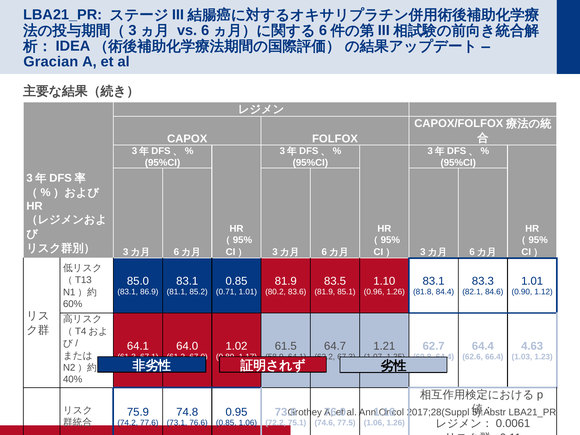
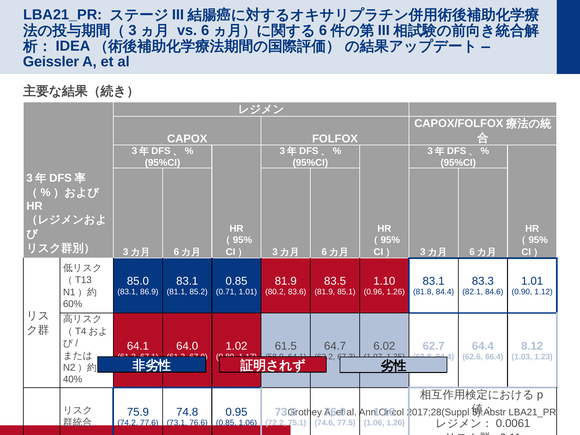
Gracian: Gracian -> Geissler
1.21: 1.21 -> 6.02
4.63: 4.63 -> 8.12
